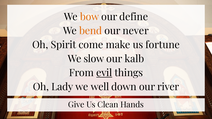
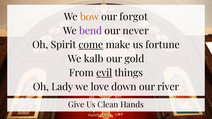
define: define -> forgot
bend colour: orange -> purple
come underline: none -> present
slow: slow -> kalb
kalb: kalb -> gold
well: well -> love
